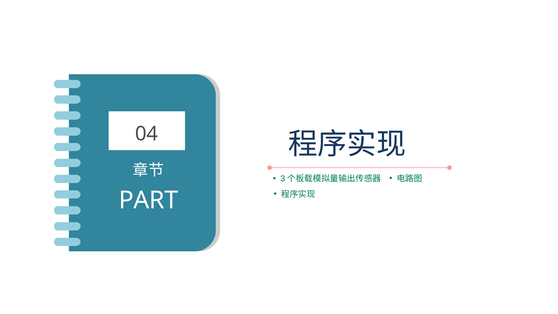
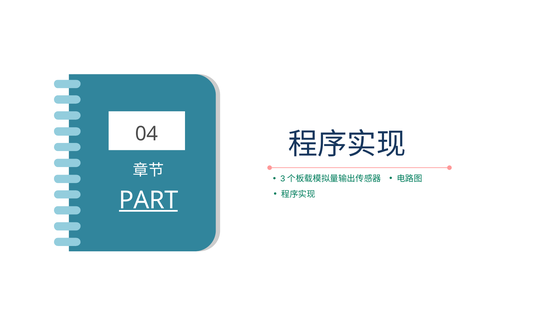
PART underline: none -> present
